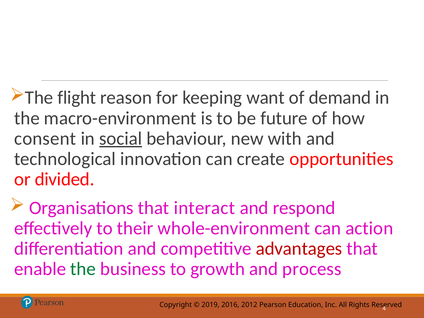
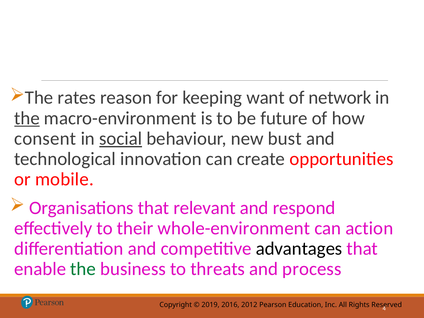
flight: flight -> rates
demand: demand -> network
the at (27, 118) underline: none -> present
with: with -> bust
divided: divided -> mobile
interact: interact -> relevant
advantages colour: red -> black
growth: growth -> threats
